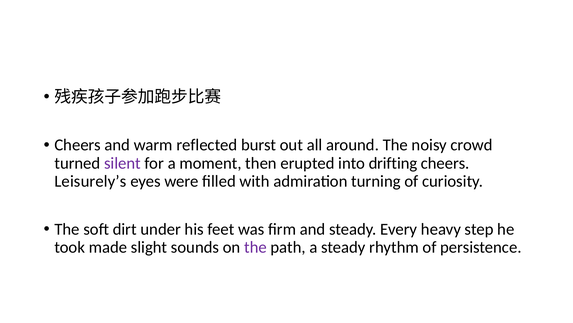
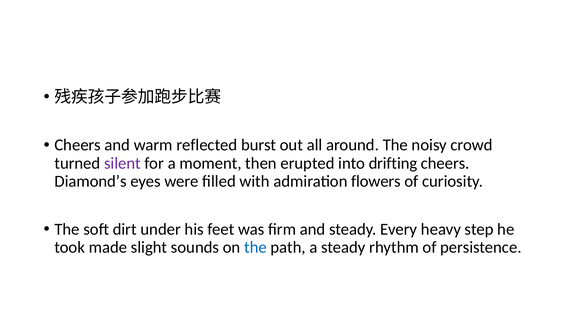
Leisurely’s: Leisurely’s -> Diamond’s
turning: turning -> flowers
the at (255, 247) colour: purple -> blue
